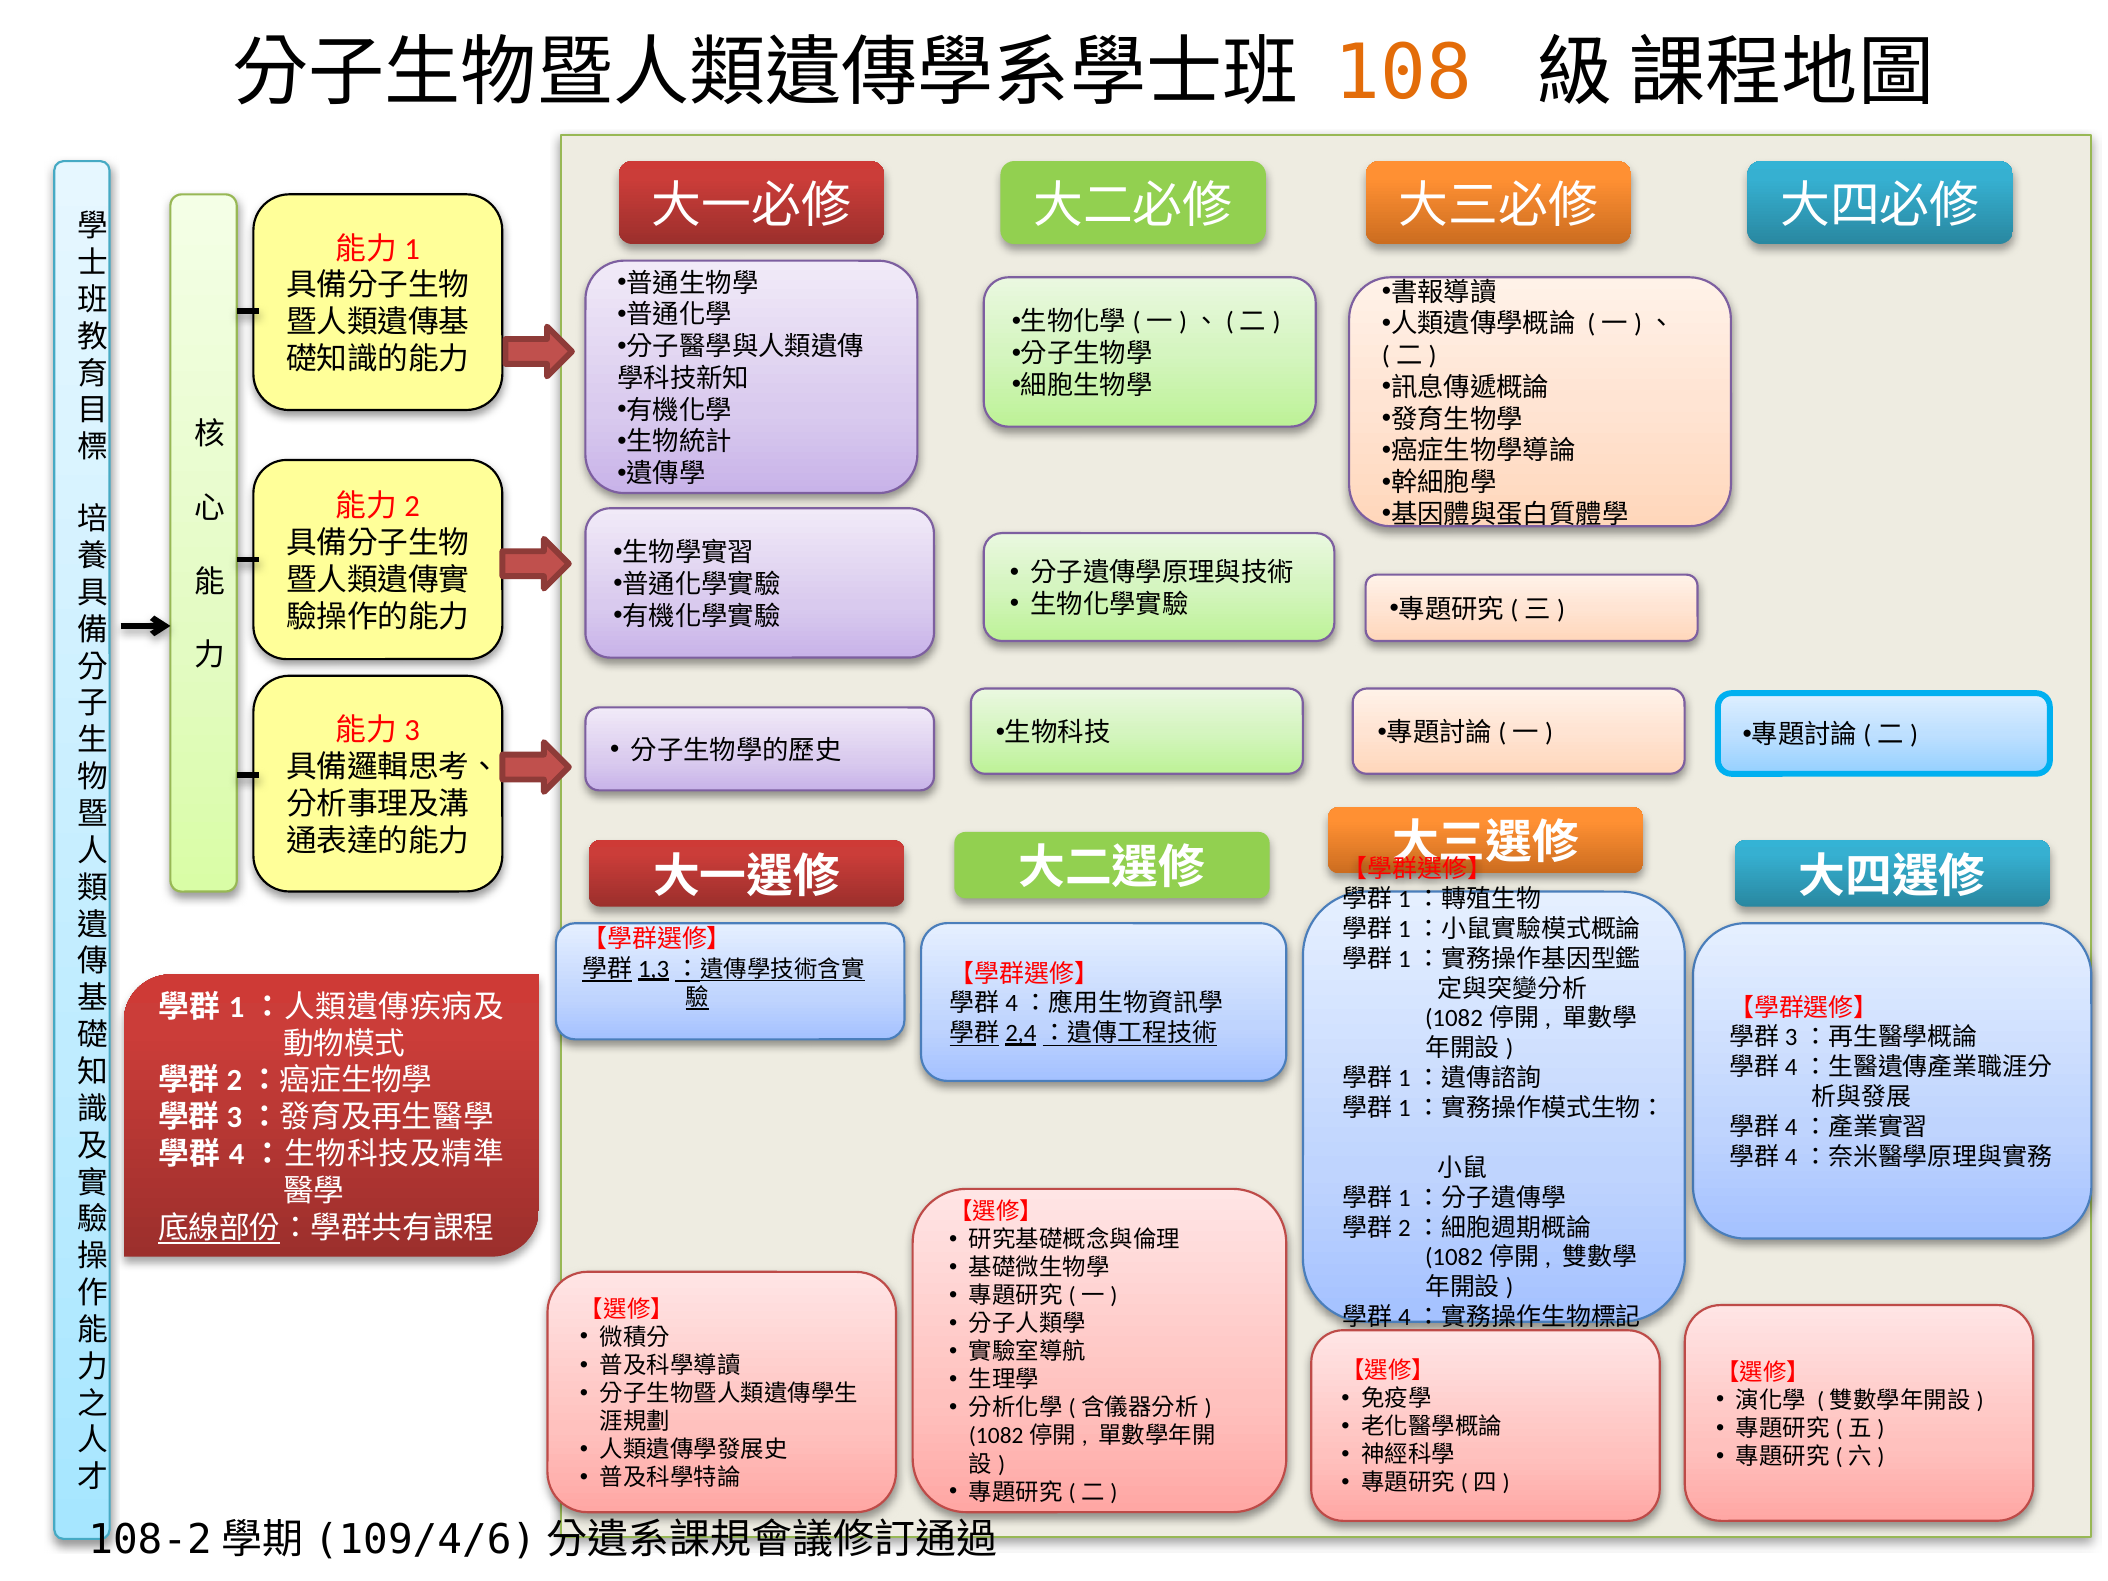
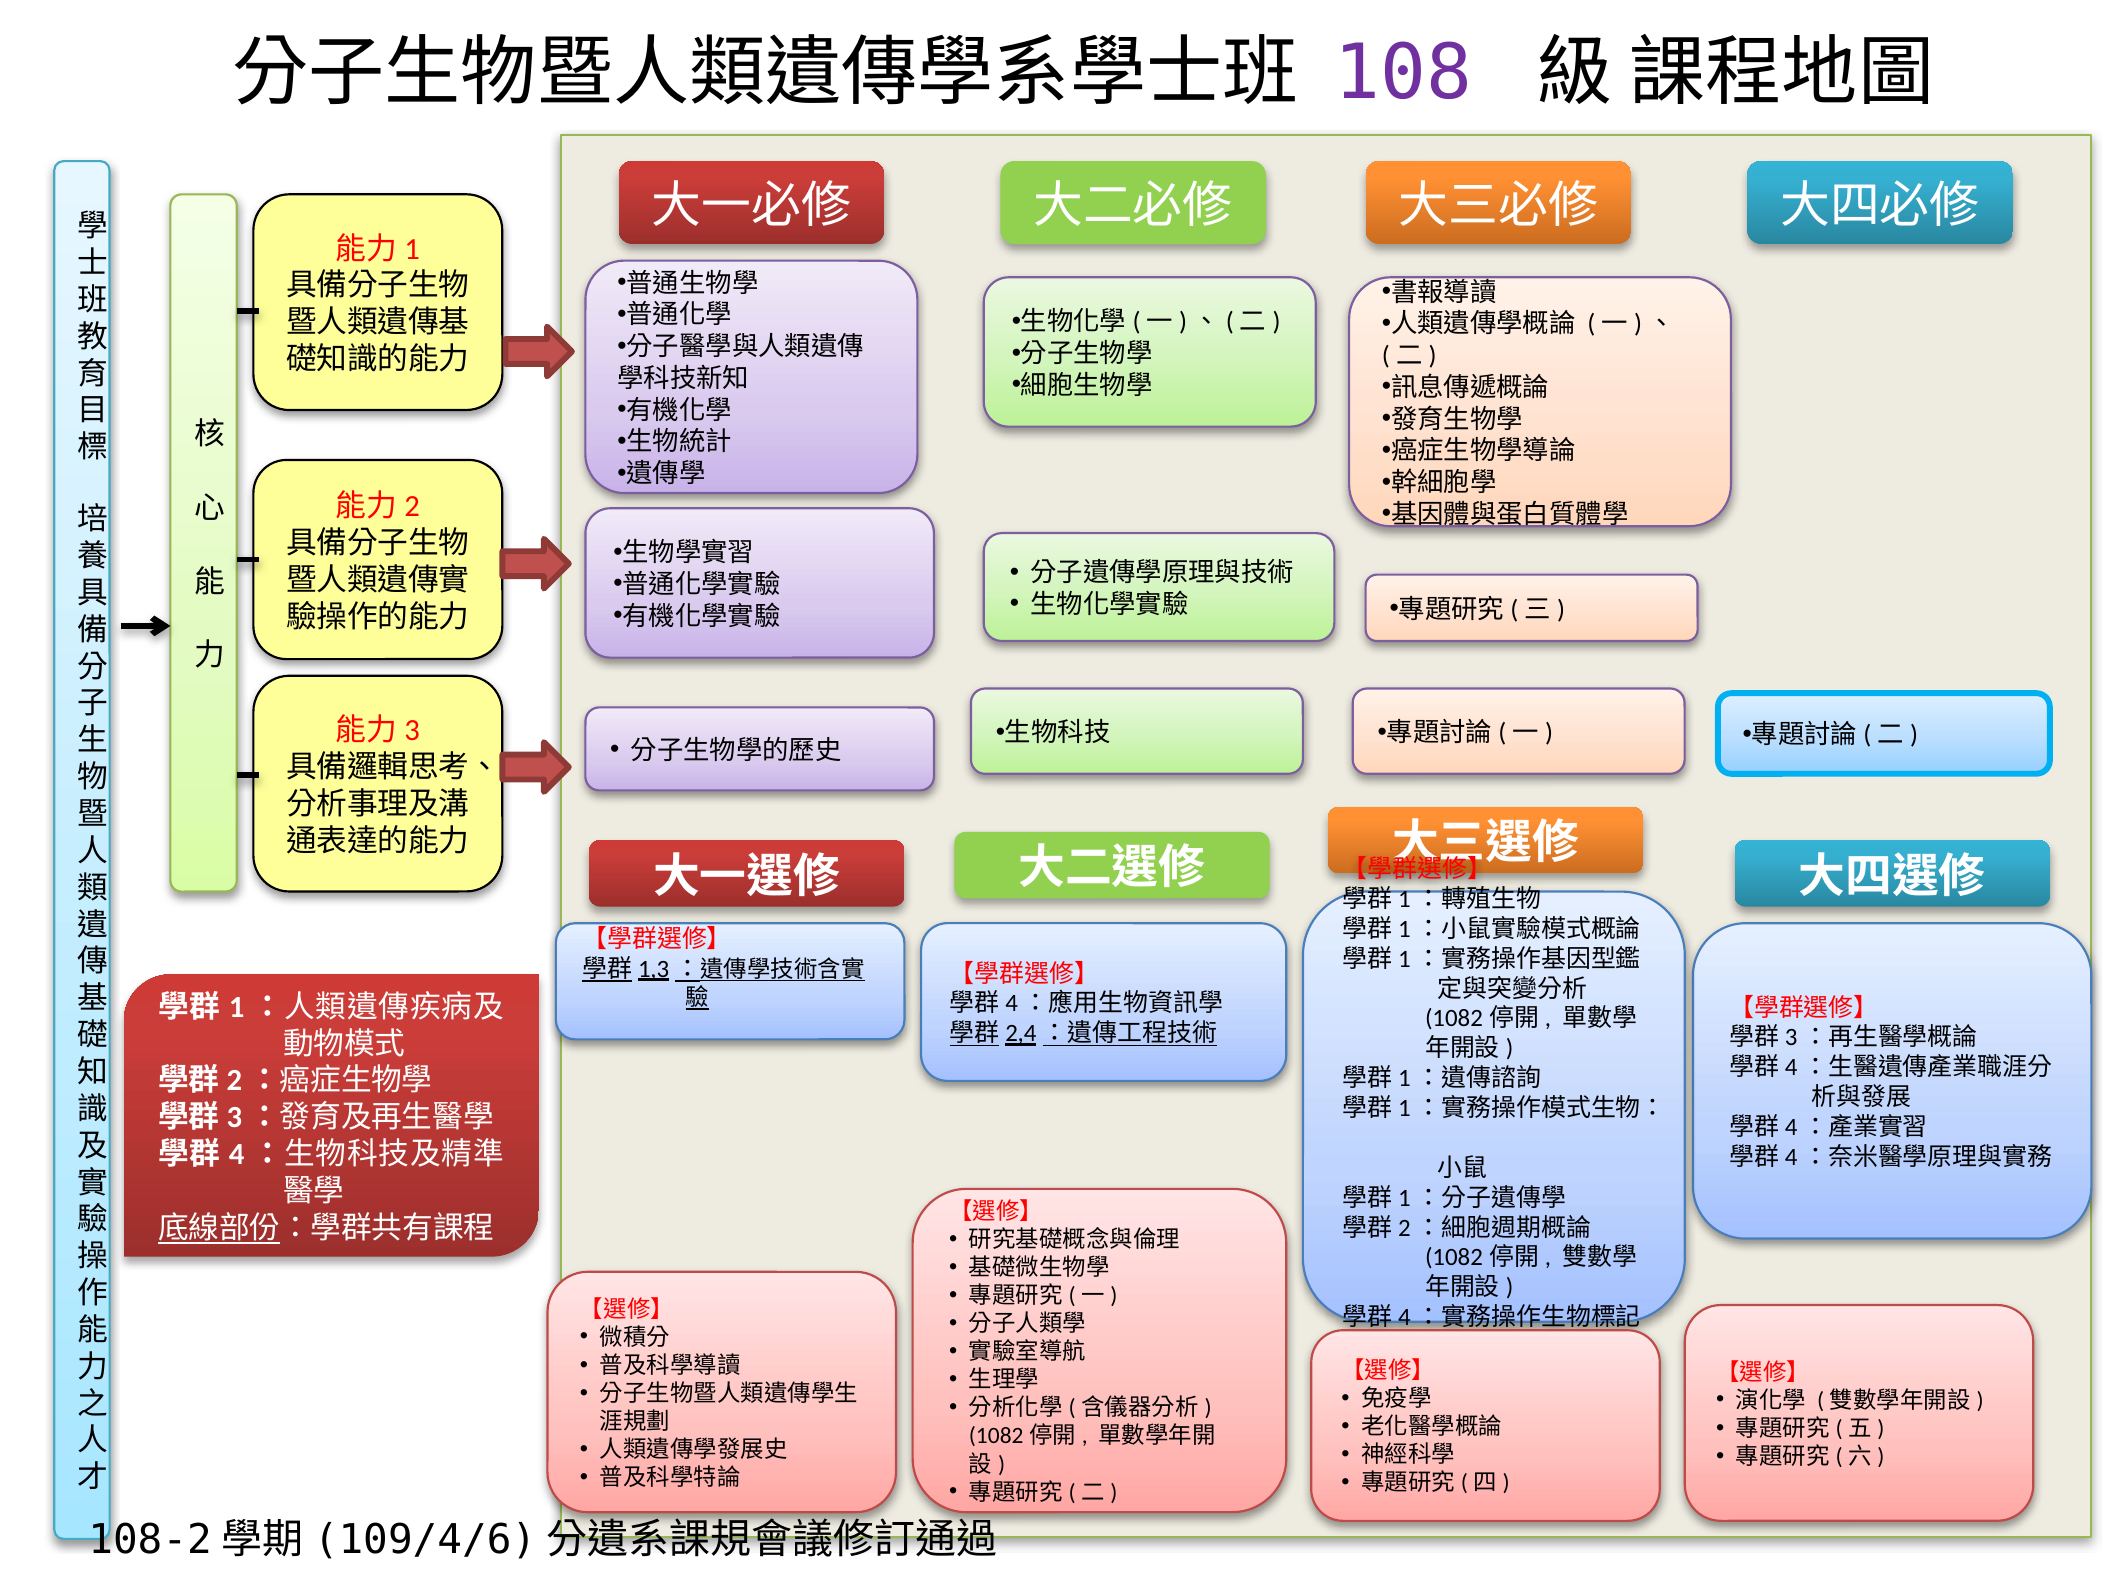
108 colour: orange -> purple
